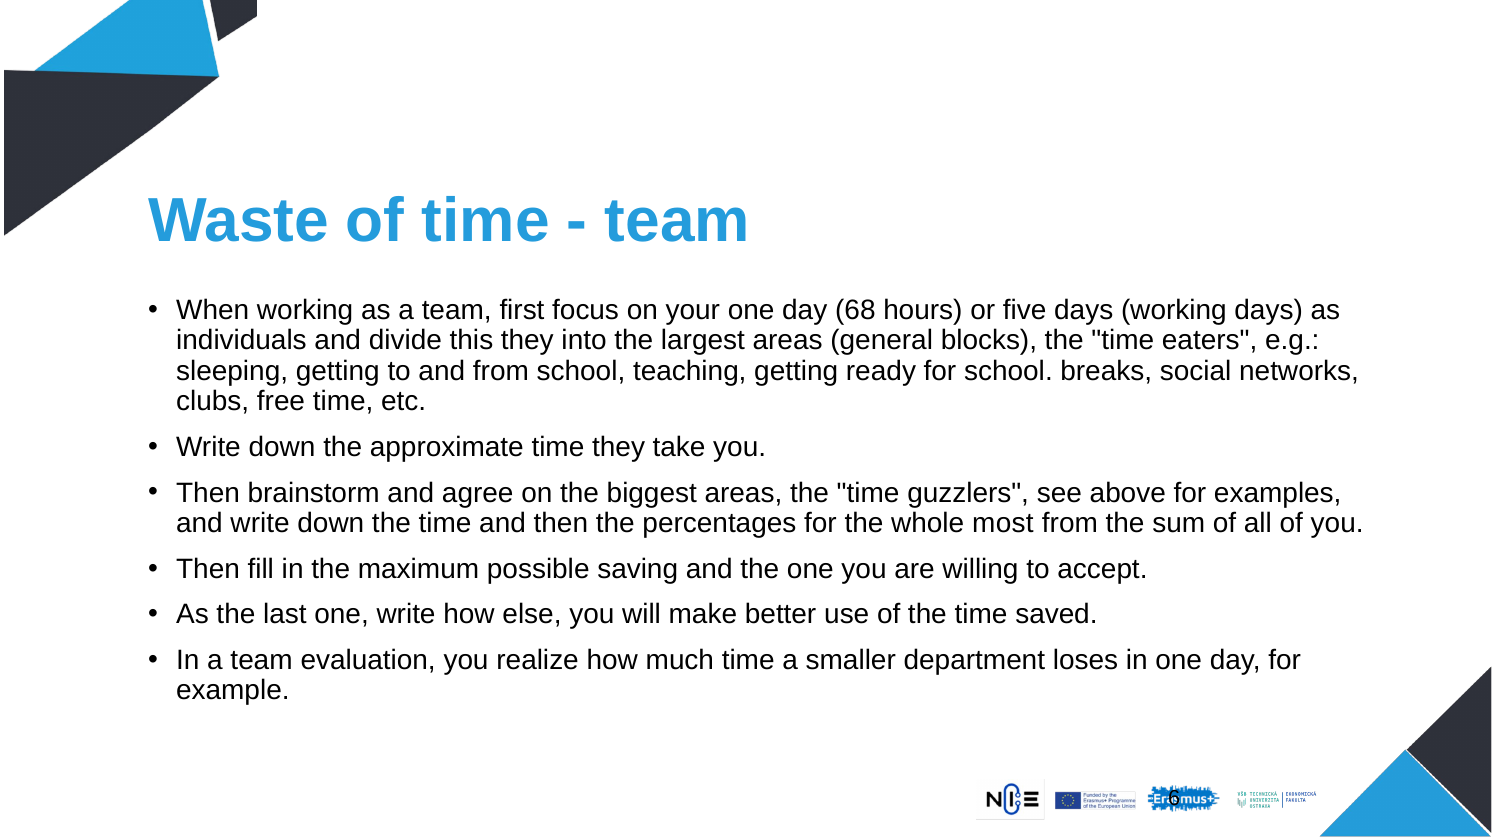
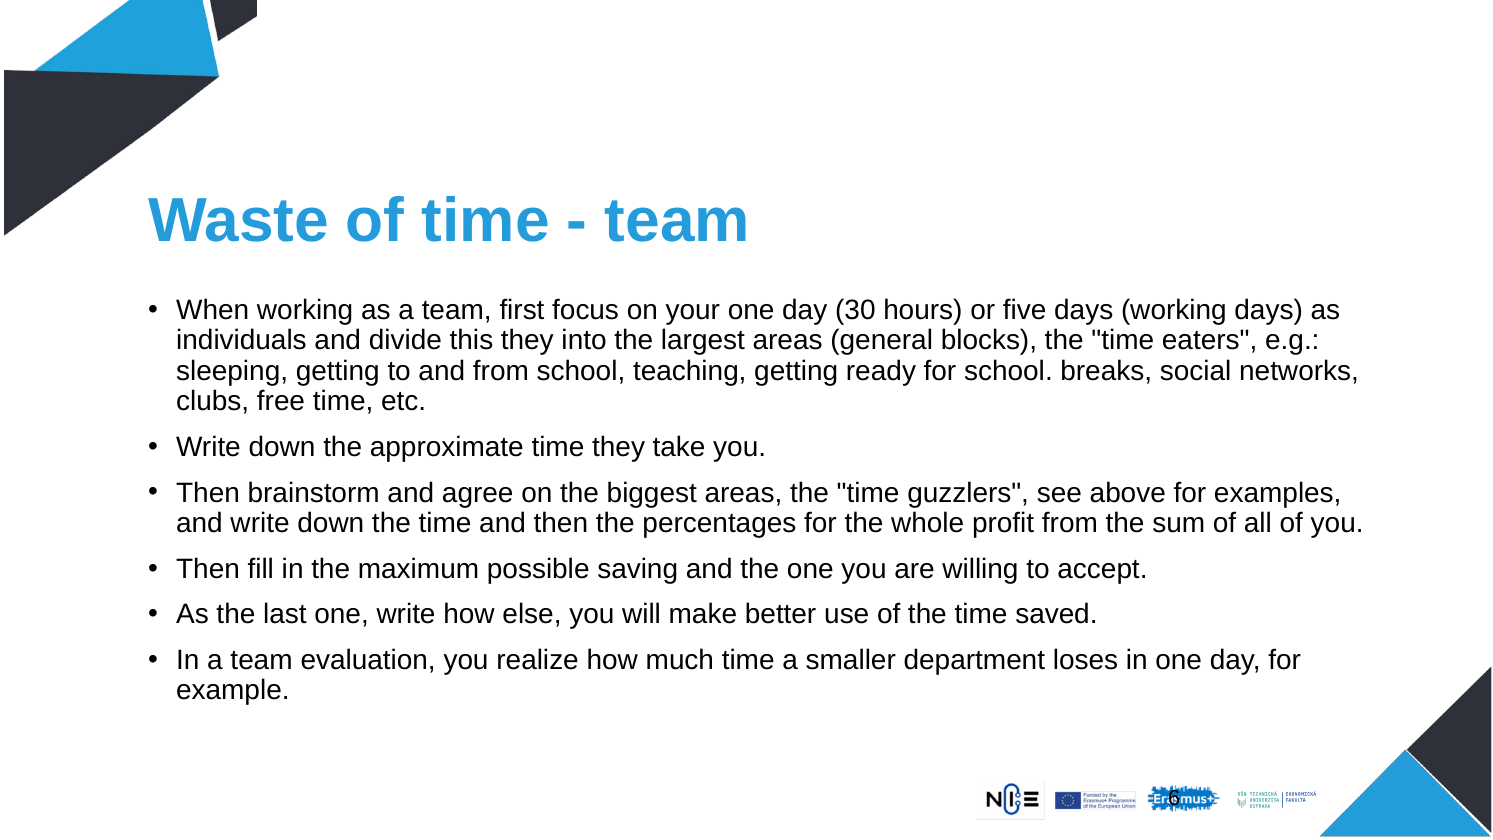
68: 68 -> 30
most: most -> profit
